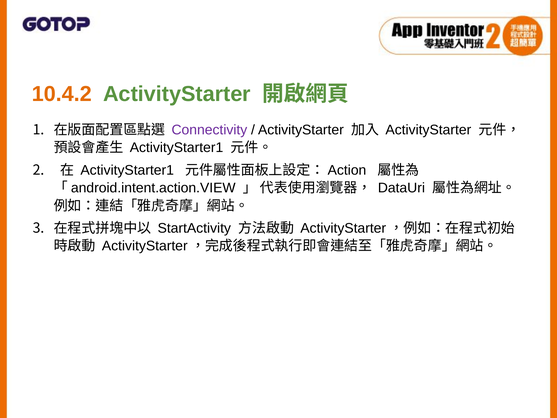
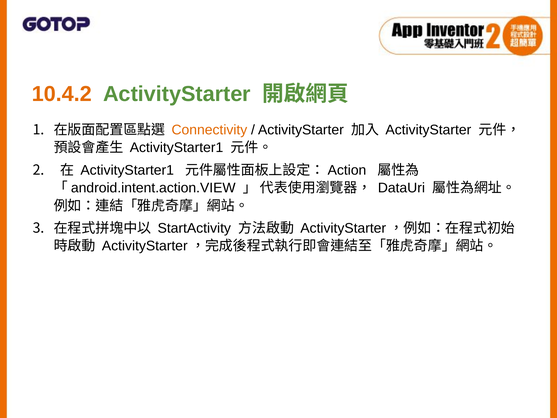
Connectivity colour: purple -> orange
